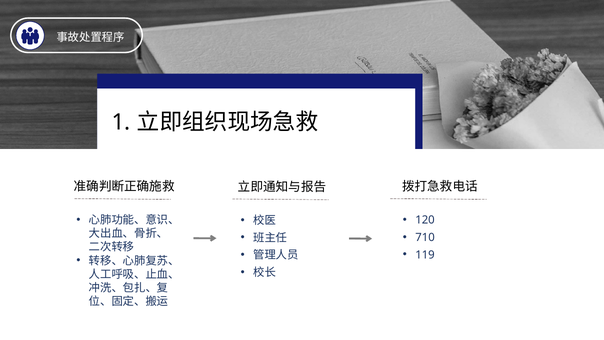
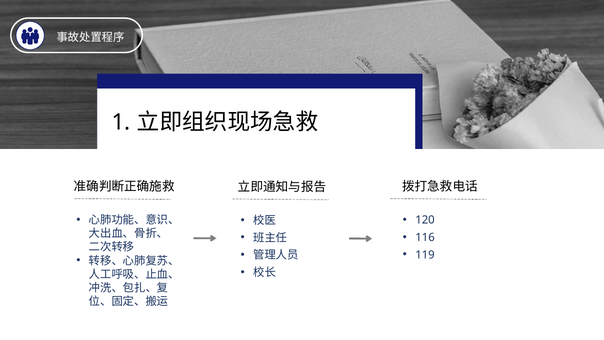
710: 710 -> 116
